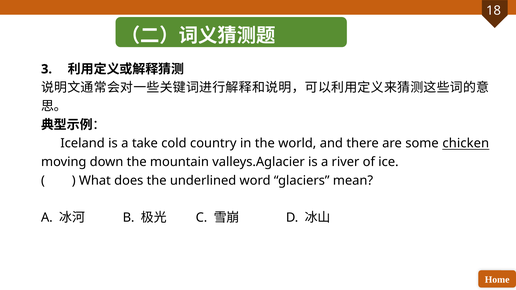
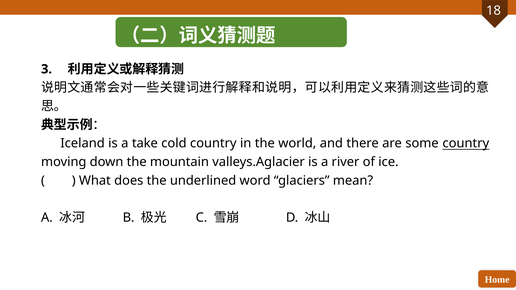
some chicken: chicken -> country
